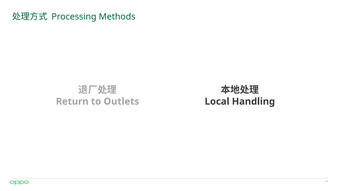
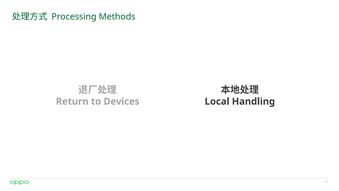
Outlets: Outlets -> Devices
